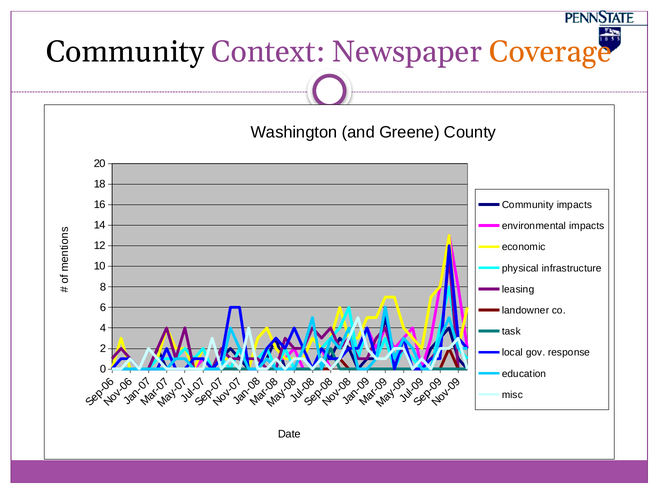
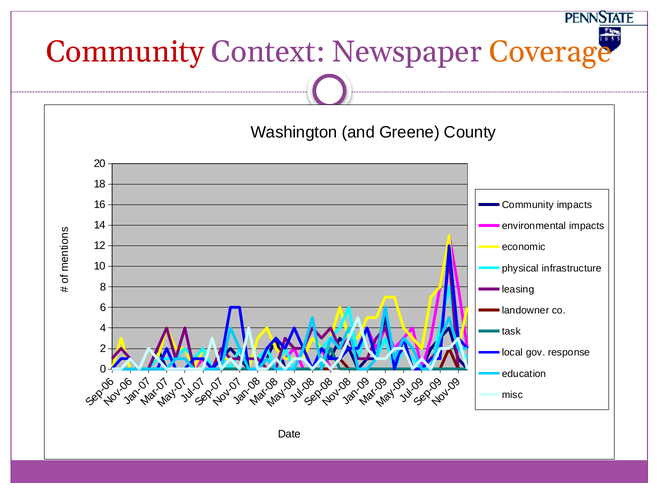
Community at (125, 52) colour: black -> red
